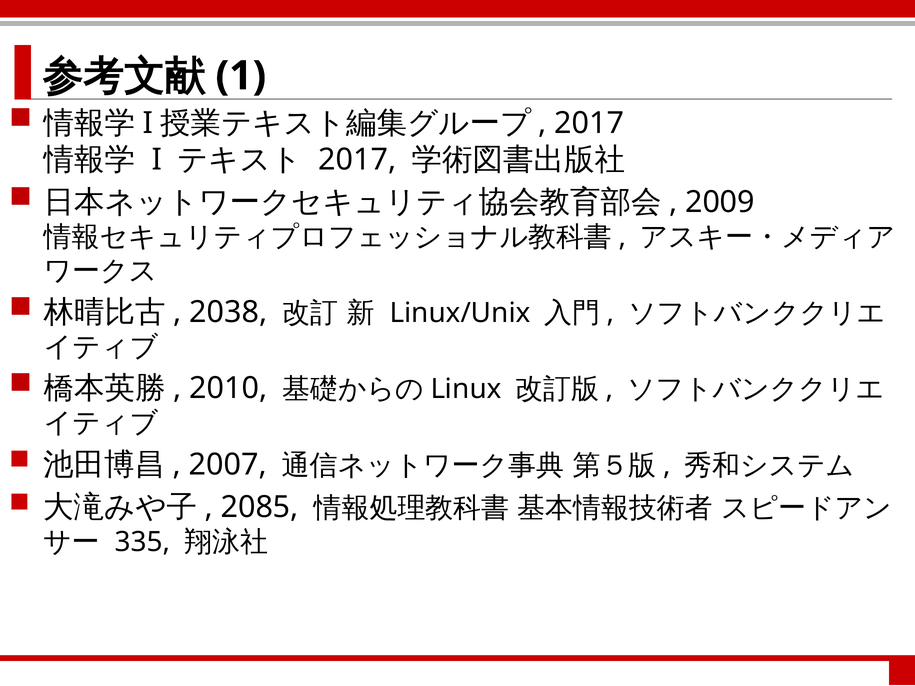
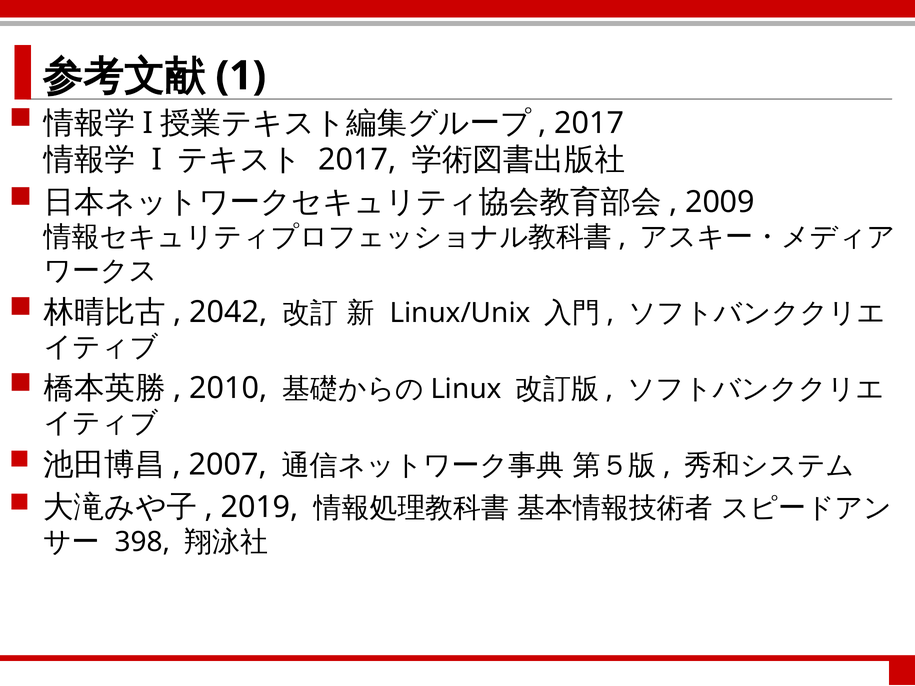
2038: 2038 -> 2042
2085: 2085 -> 2019
335: 335 -> 398
